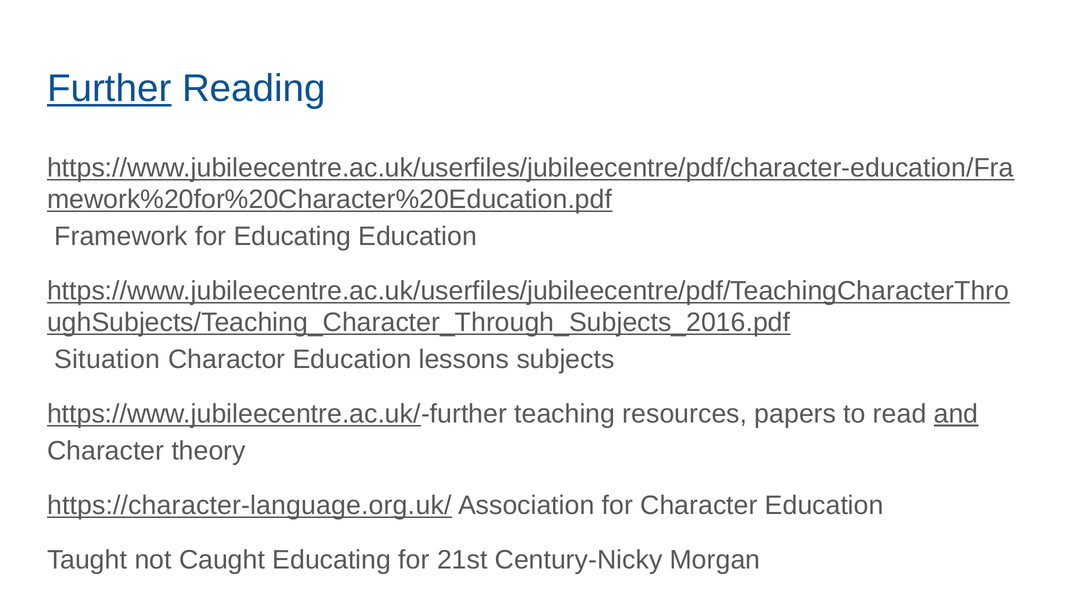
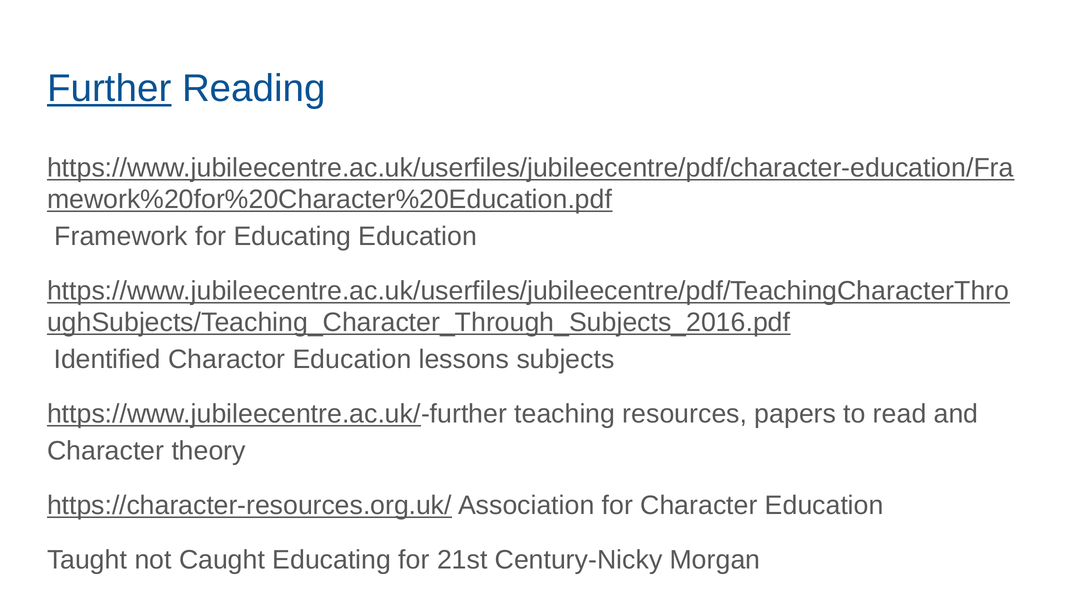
Situation: Situation -> Identified
and underline: present -> none
https://character-language.org.uk/: https://character-language.org.uk/ -> https://character-resources.org.uk/
